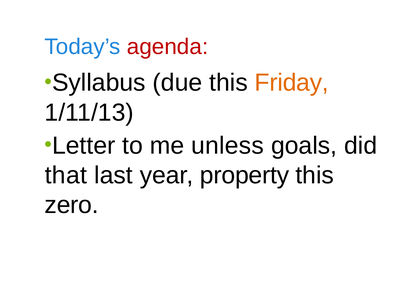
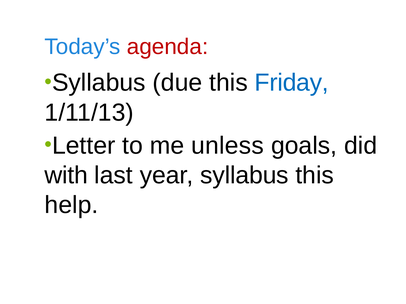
Friday colour: orange -> blue
that: that -> with
year property: property -> syllabus
zero: zero -> help
